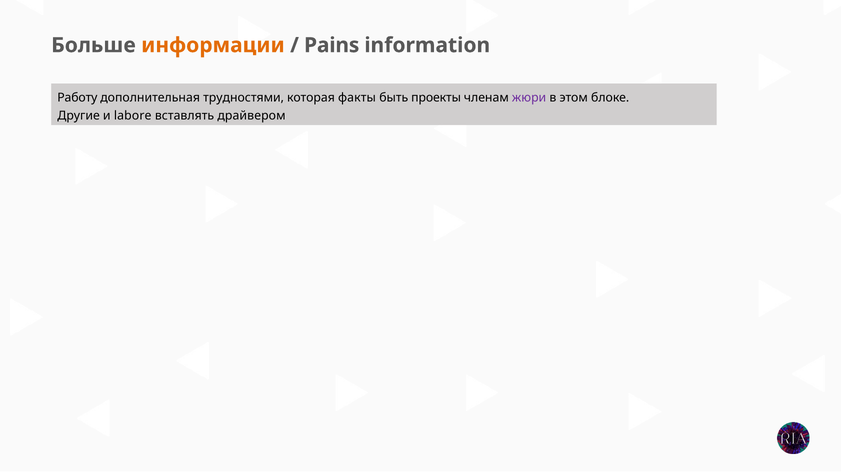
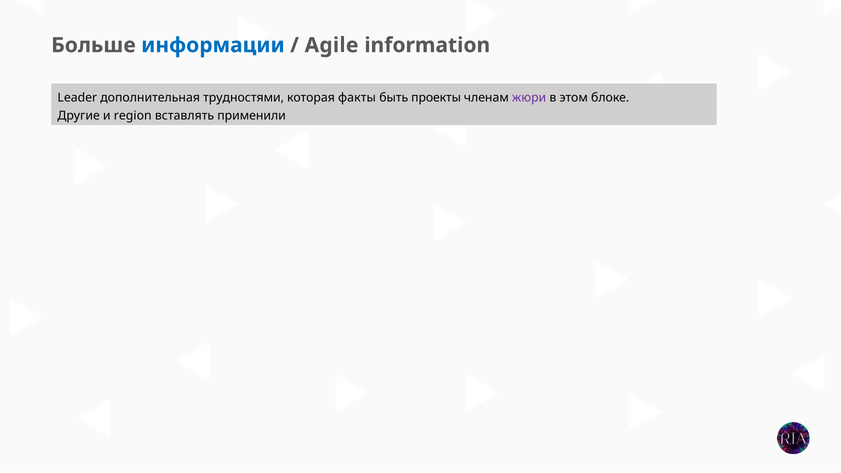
информации colour: orange -> blue
Pains: Pains -> Agile
Работу: Работу -> Leader
labore: labore -> region
драйвером: драйвером -> применили
